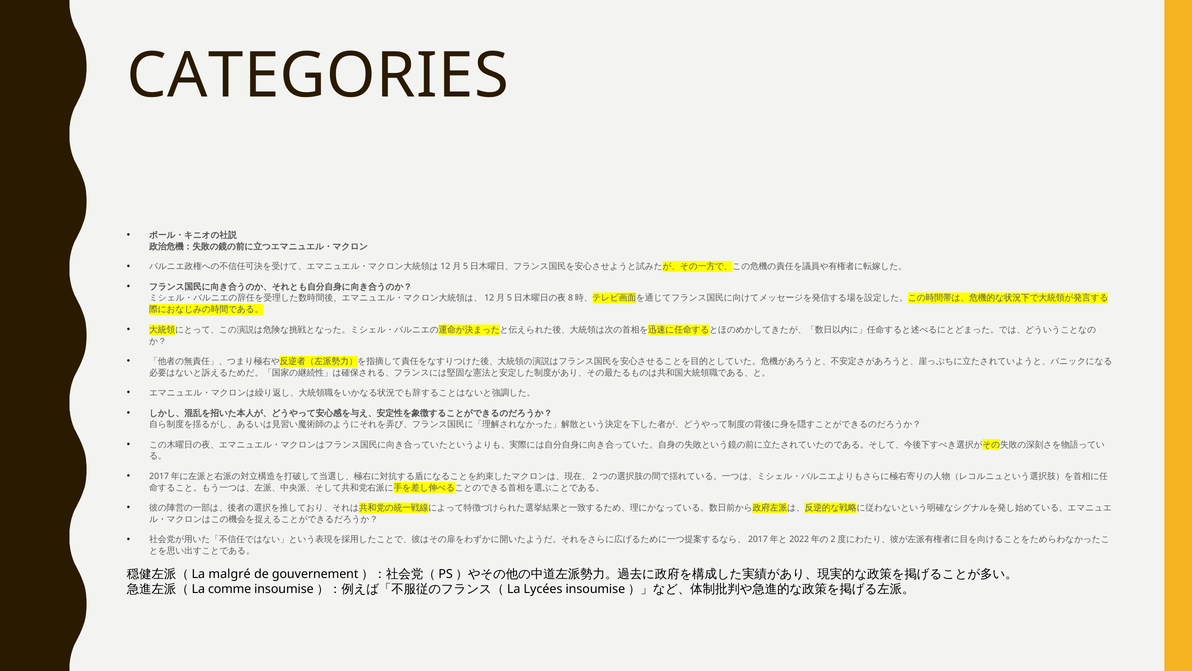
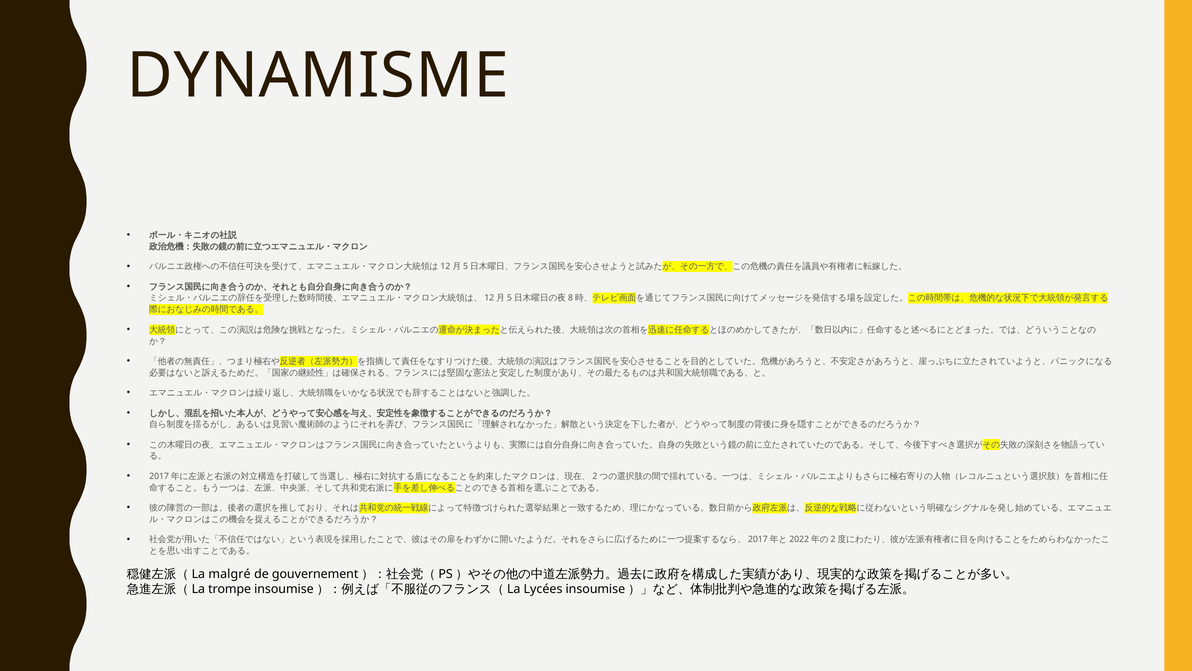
CATEGORIES: CATEGORIES -> DYNAMISME
comme: comme -> trompe
